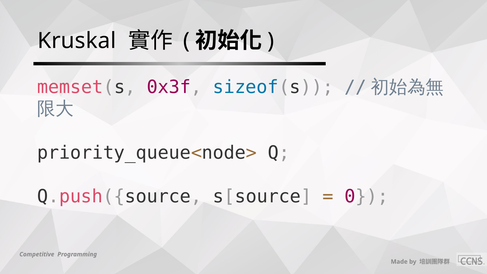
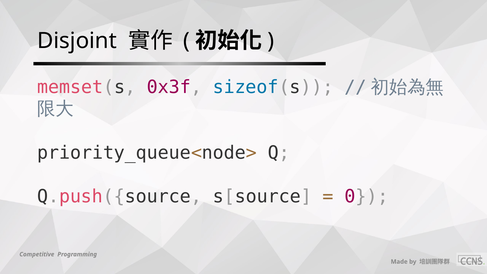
Kruskal: Kruskal -> Disjoint
